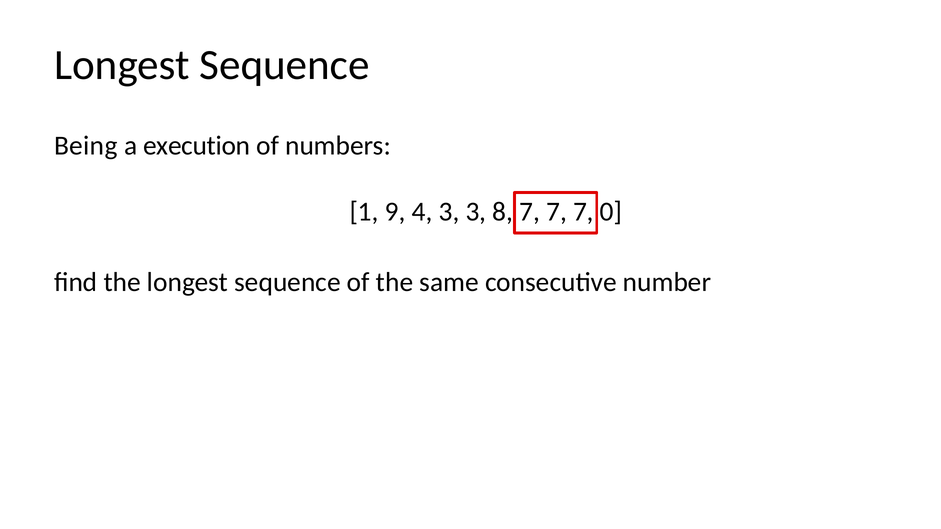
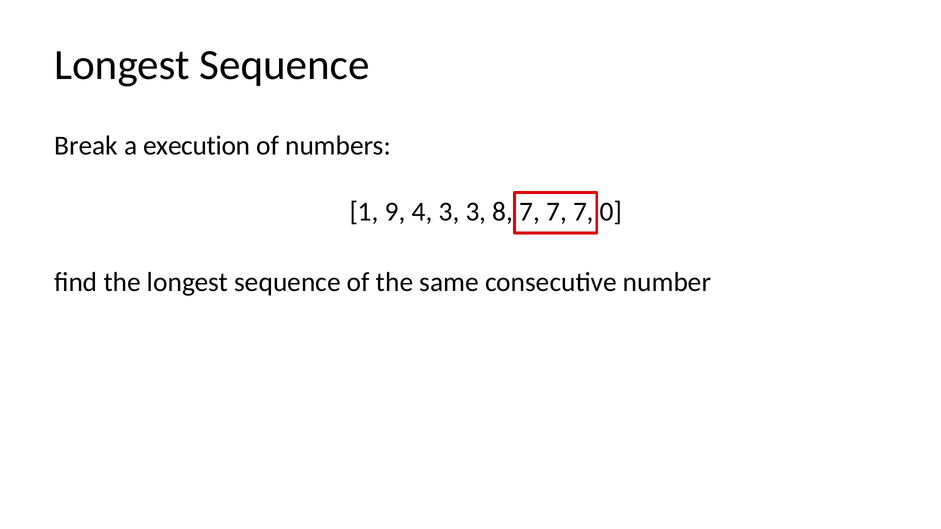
Being: Being -> Break
